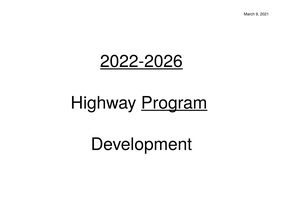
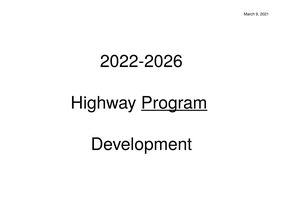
2022-2026 underline: present -> none
